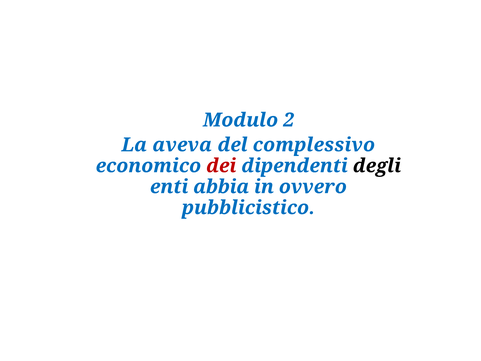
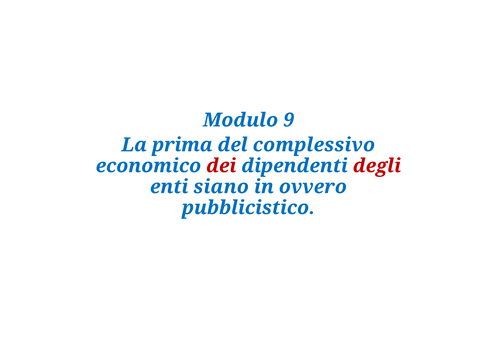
2: 2 -> 9
aveva: aveva -> prima
degli colour: black -> red
abbia: abbia -> siano
